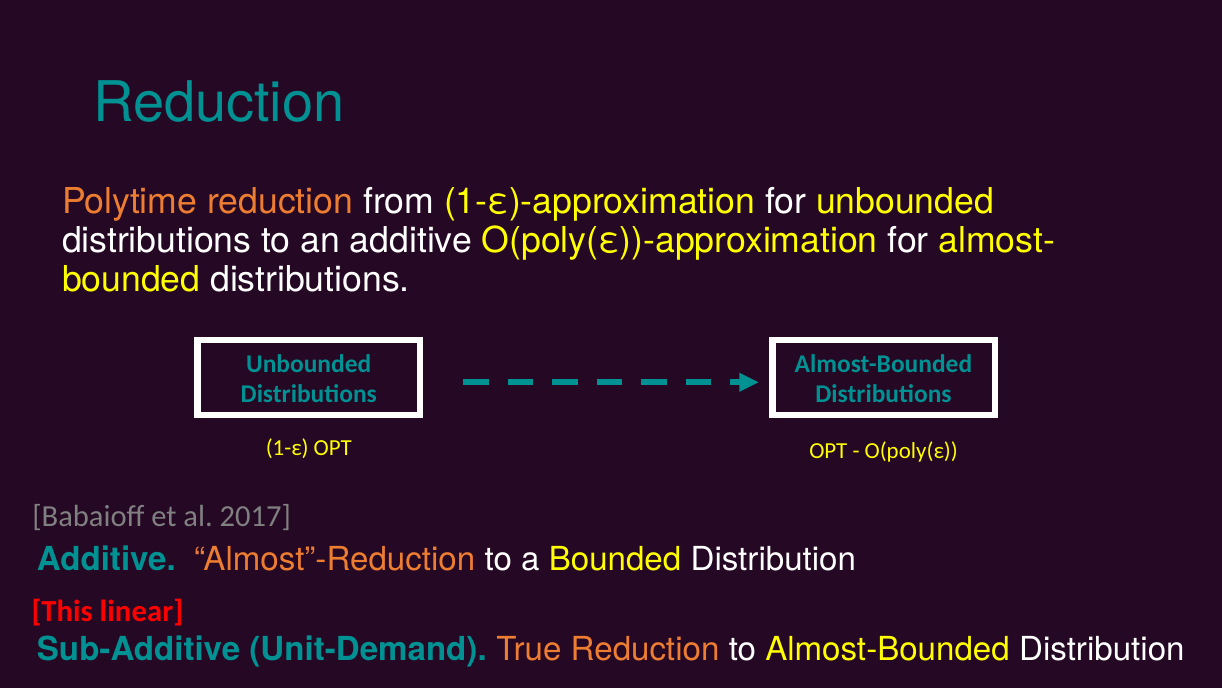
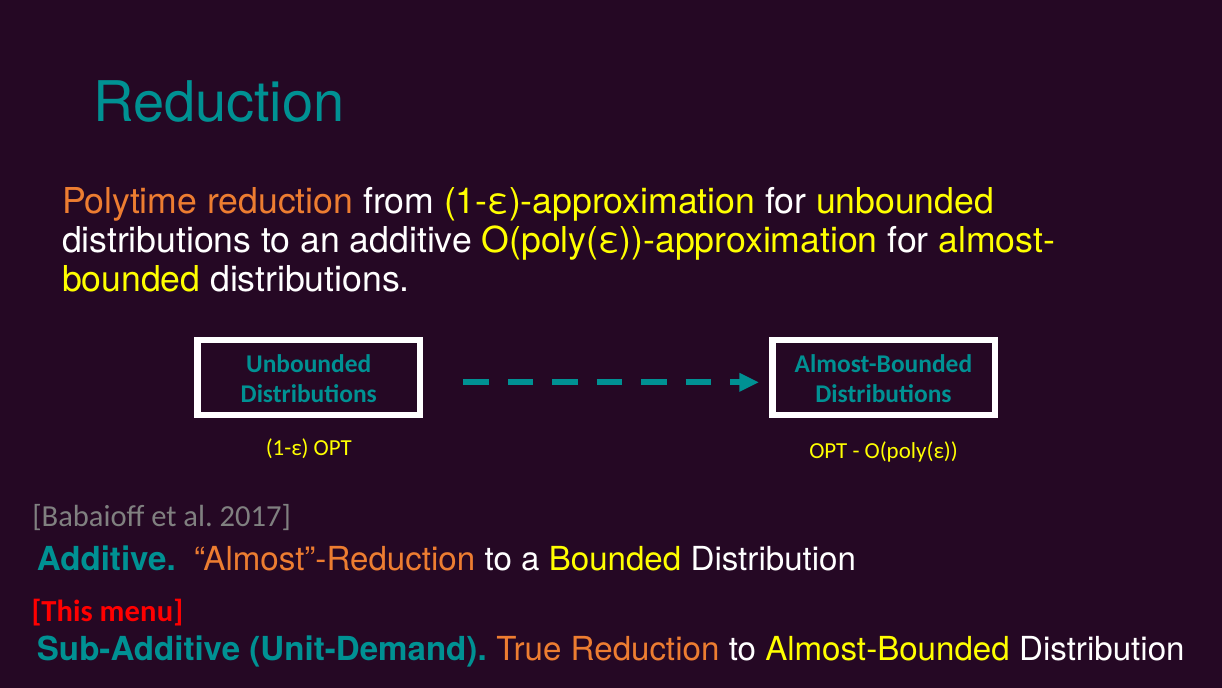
linear: linear -> menu
